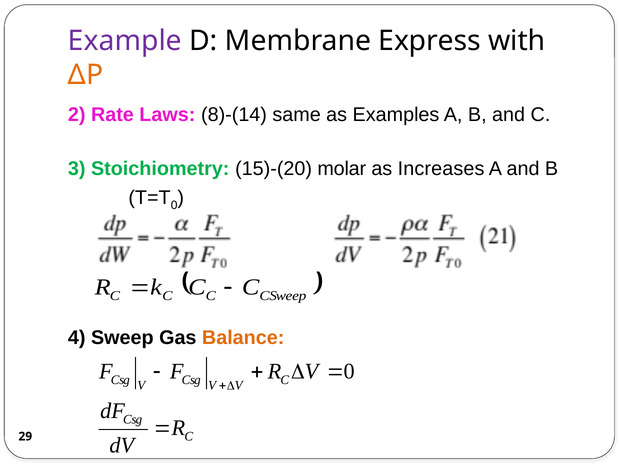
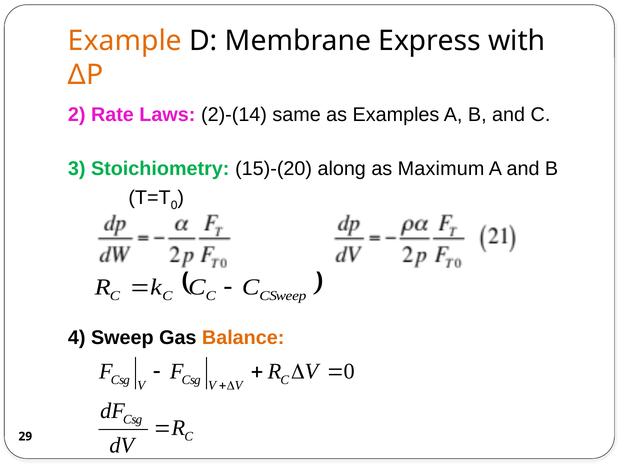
Example colour: purple -> orange
8)-(14: 8)-(14 -> 2)-(14
molar: molar -> along
Increases: Increases -> Maximum
